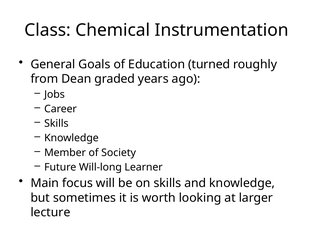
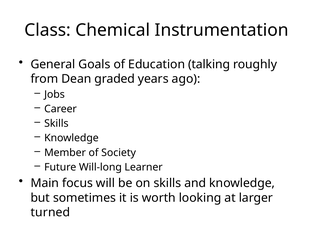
turned: turned -> talking
lecture: lecture -> turned
